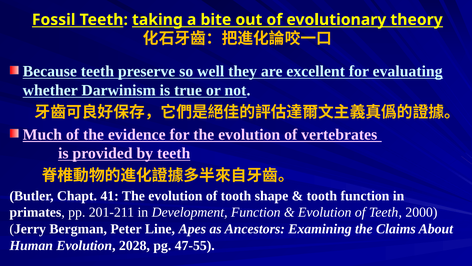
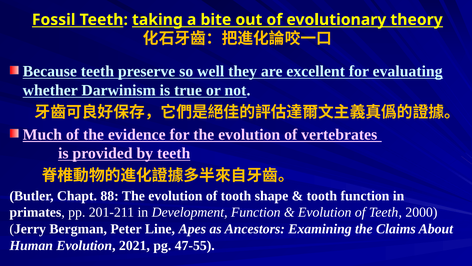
41: 41 -> 88
2028: 2028 -> 2021
